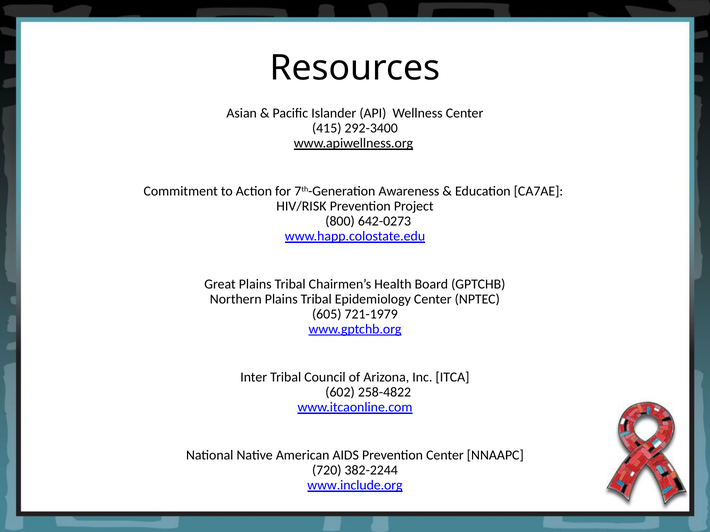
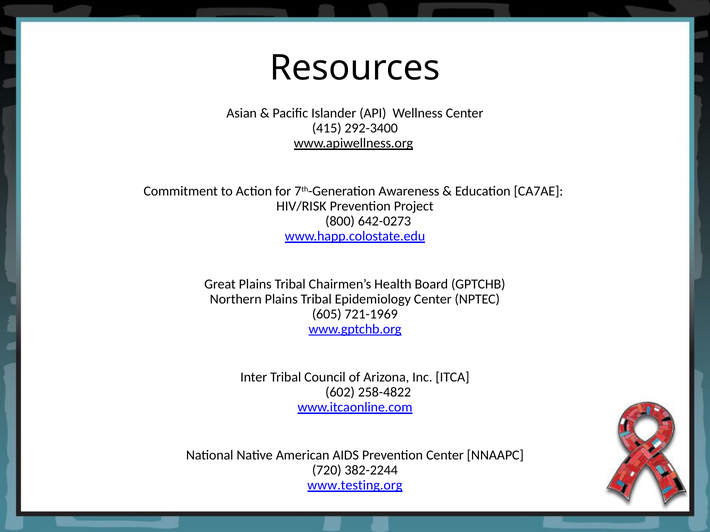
721-1979: 721-1979 -> 721-1969
www.include.org: www.include.org -> www.testing.org
